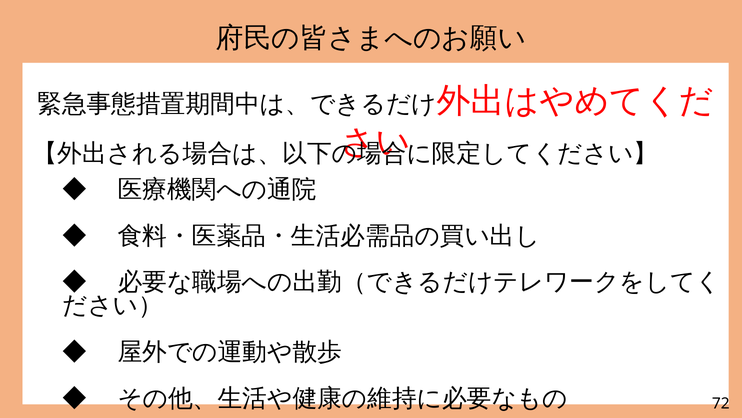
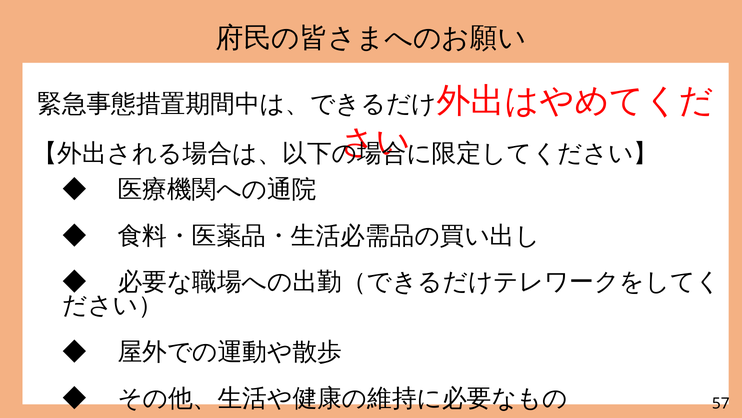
72: 72 -> 57
